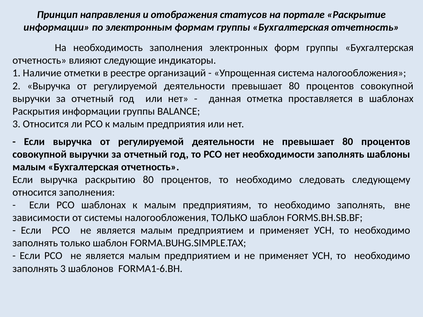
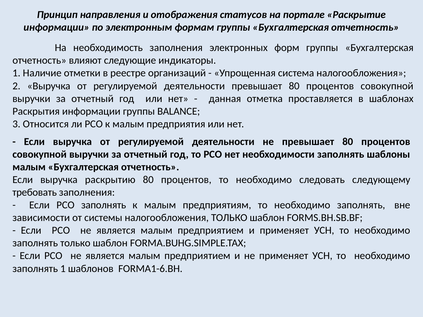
относится at (35, 193): относится -> требовать
РСО шаблонах: шаблонах -> заполнять
заполнять 3: 3 -> 1
